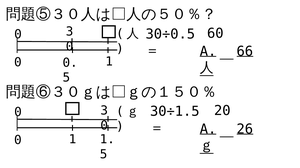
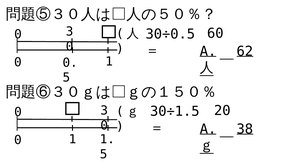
66: 66 -> 62
26: 26 -> 38
